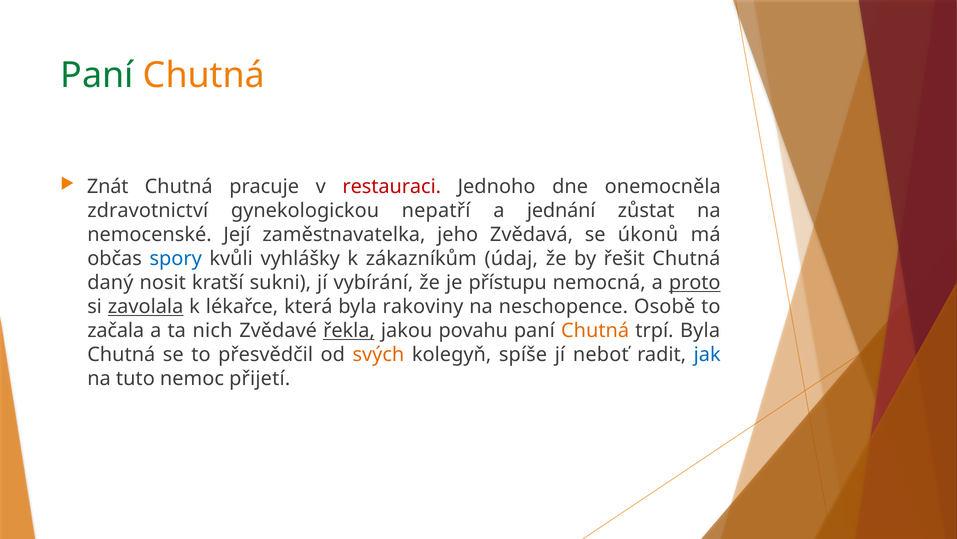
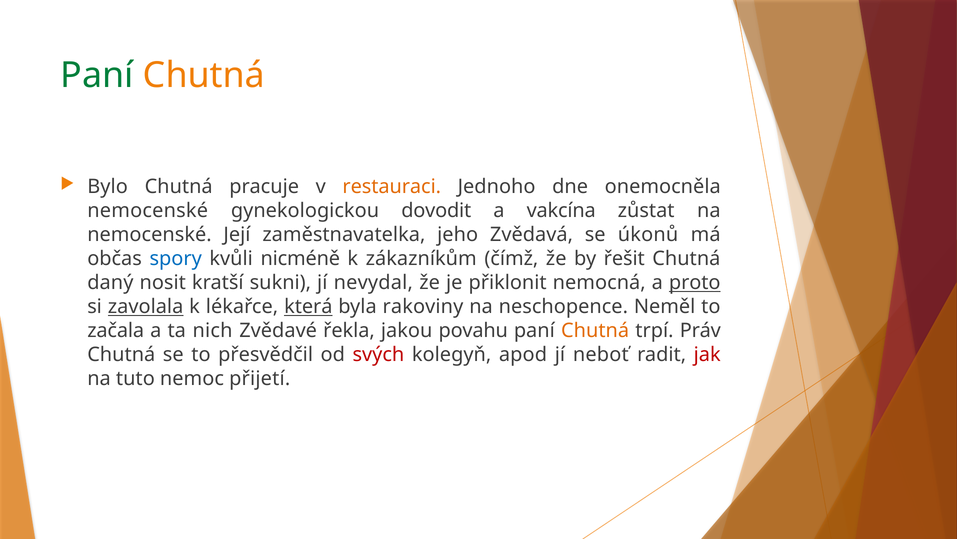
Znát: Znát -> Bylo
restauraci colour: red -> orange
zdravotnictví at (148, 211): zdravotnictví -> nemocenské
nepatří: nepatří -> dovodit
jednání: jednání -> vakcína
vyhlášky: vyhlášky -> nicméně
údaj: údaj -> čímž
vybírání: vybírání -> nevydal
přístupu: přístupu -> přiklonit
která underline: none -> present
Osobě: Osobě -> Neměl
řekla underline: present -> none
trpí Byla: Byla -> Práv
svých colour: orange -> red
spíše: spíše -> apod
jak colour: blue -> red
